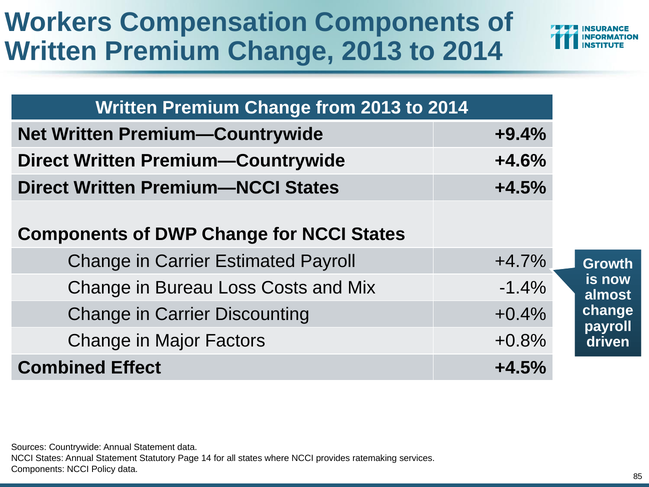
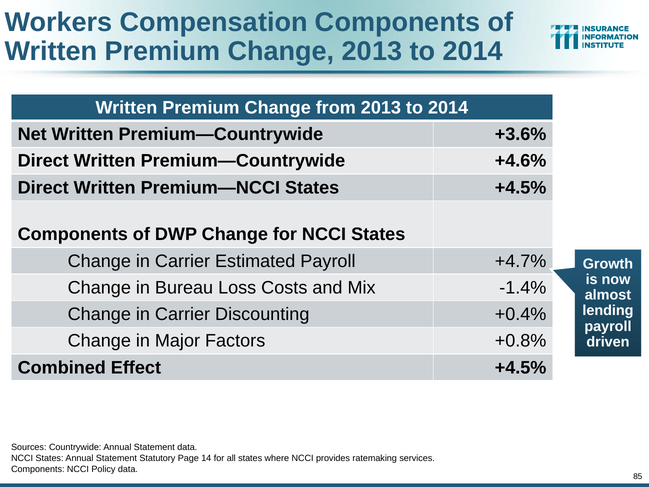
+9.4%: +9.4% -> +3.6%
change at (608, 311): change -> lending
